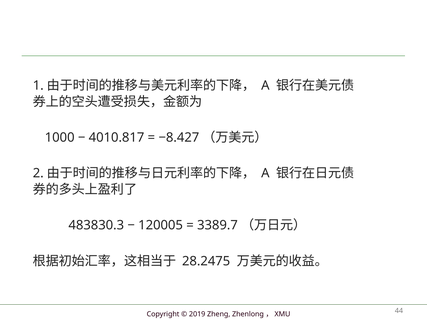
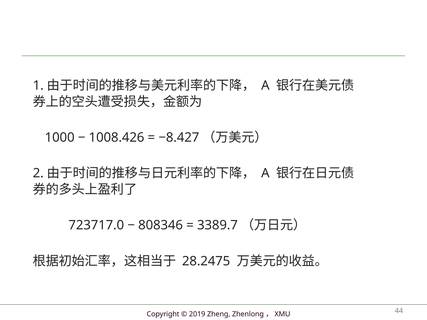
4010.817: 4010.817 -> 1008.426
483830.3: 483830.3 -> 723717.0
120005: 120005 -> 808346
